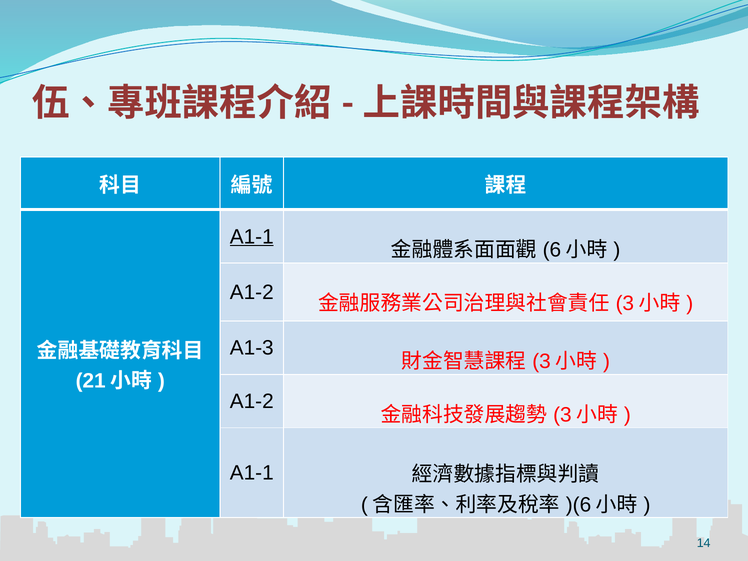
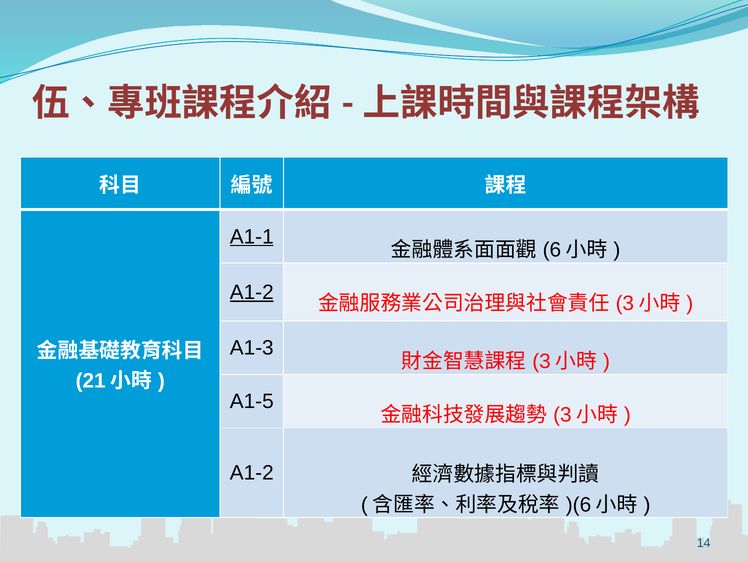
A1-2 at (252, 292) underline: none -> present
A1-2 at (252, 401): A1-2 -> A1-5
A1-1 at (252, 473): A1-1 -> A1-2
